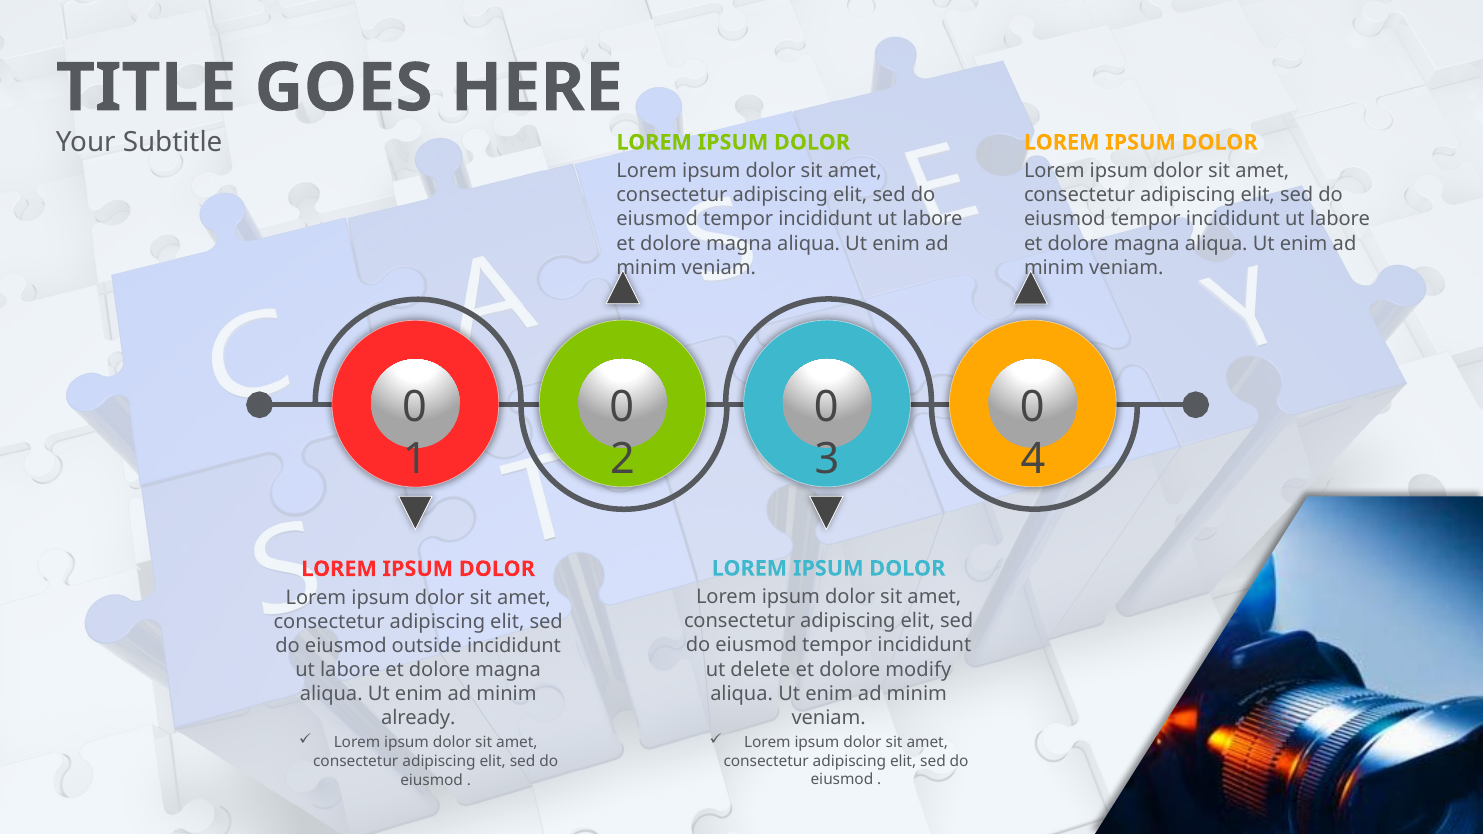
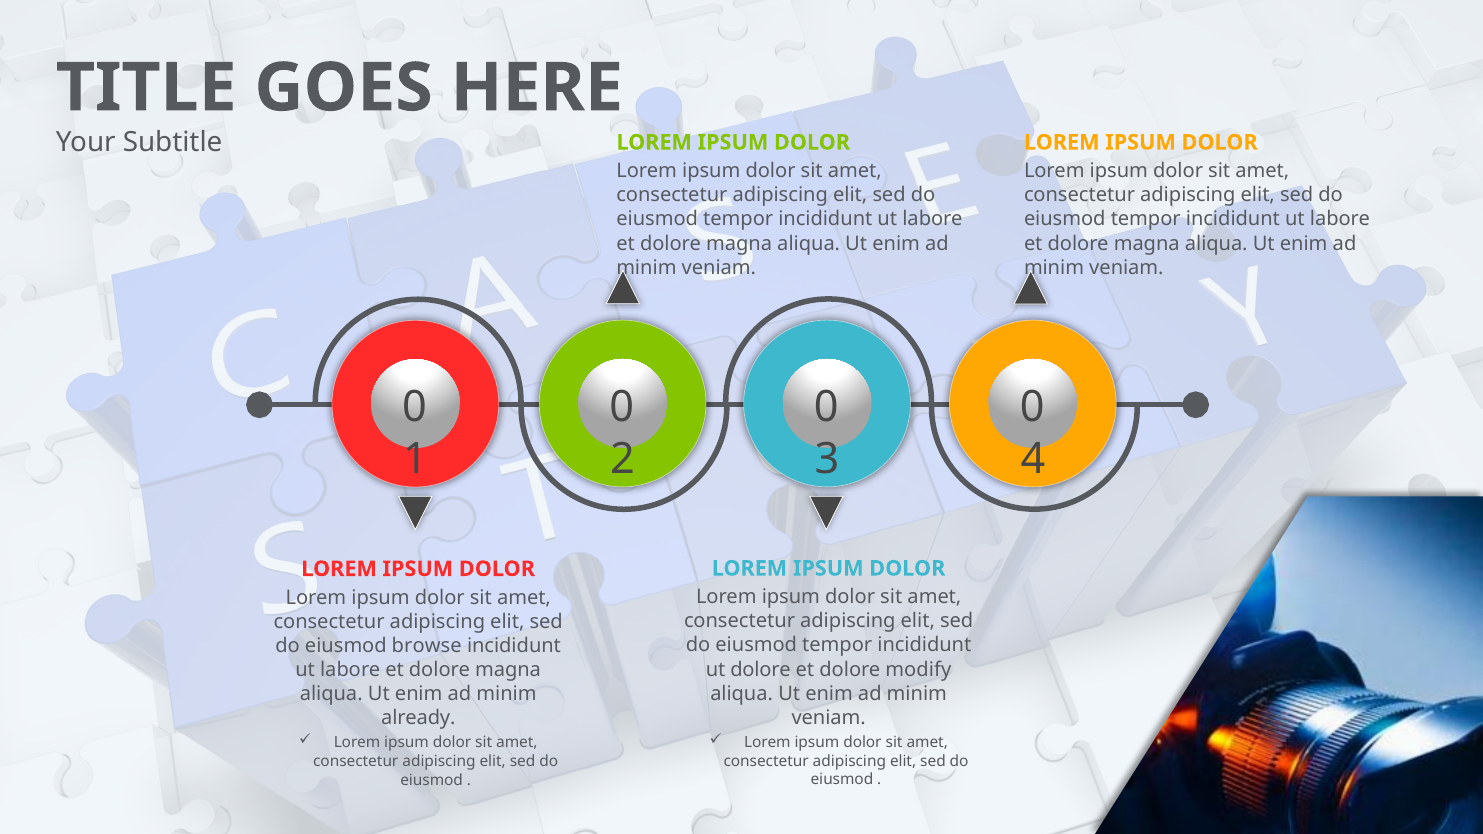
outside: outside -> browse
ut delete: delete -> dolore
